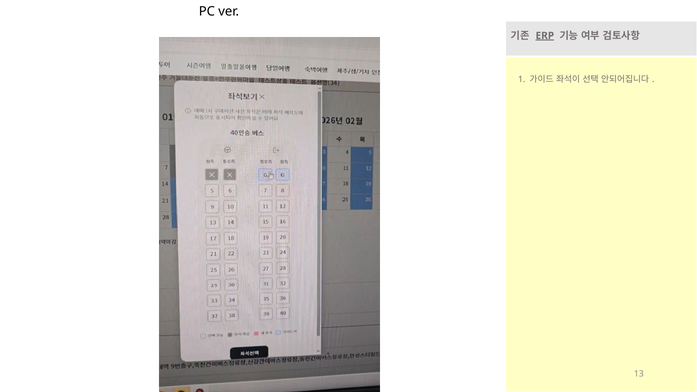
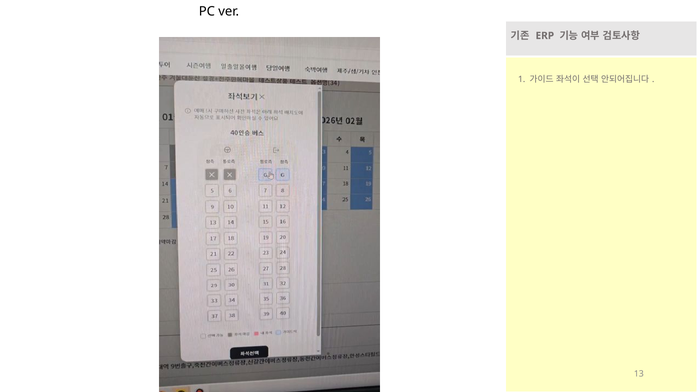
ERP underline: present -> none
